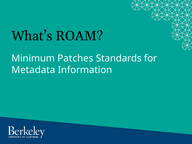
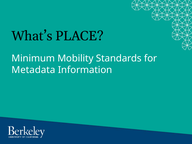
ROAM: ROAM -> PLACE
Patches: Patches -> Mobility
